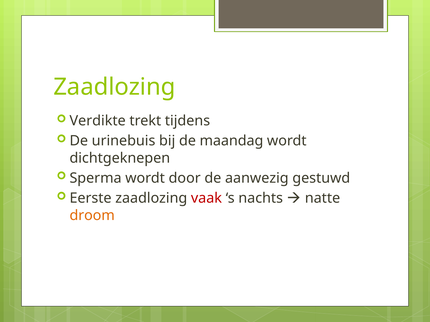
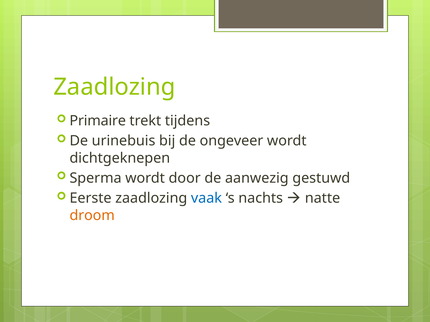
Verdikte: Verdikte -> Primaire
maandag: maandag -> ongeveer
vaak colour: red -> blue
